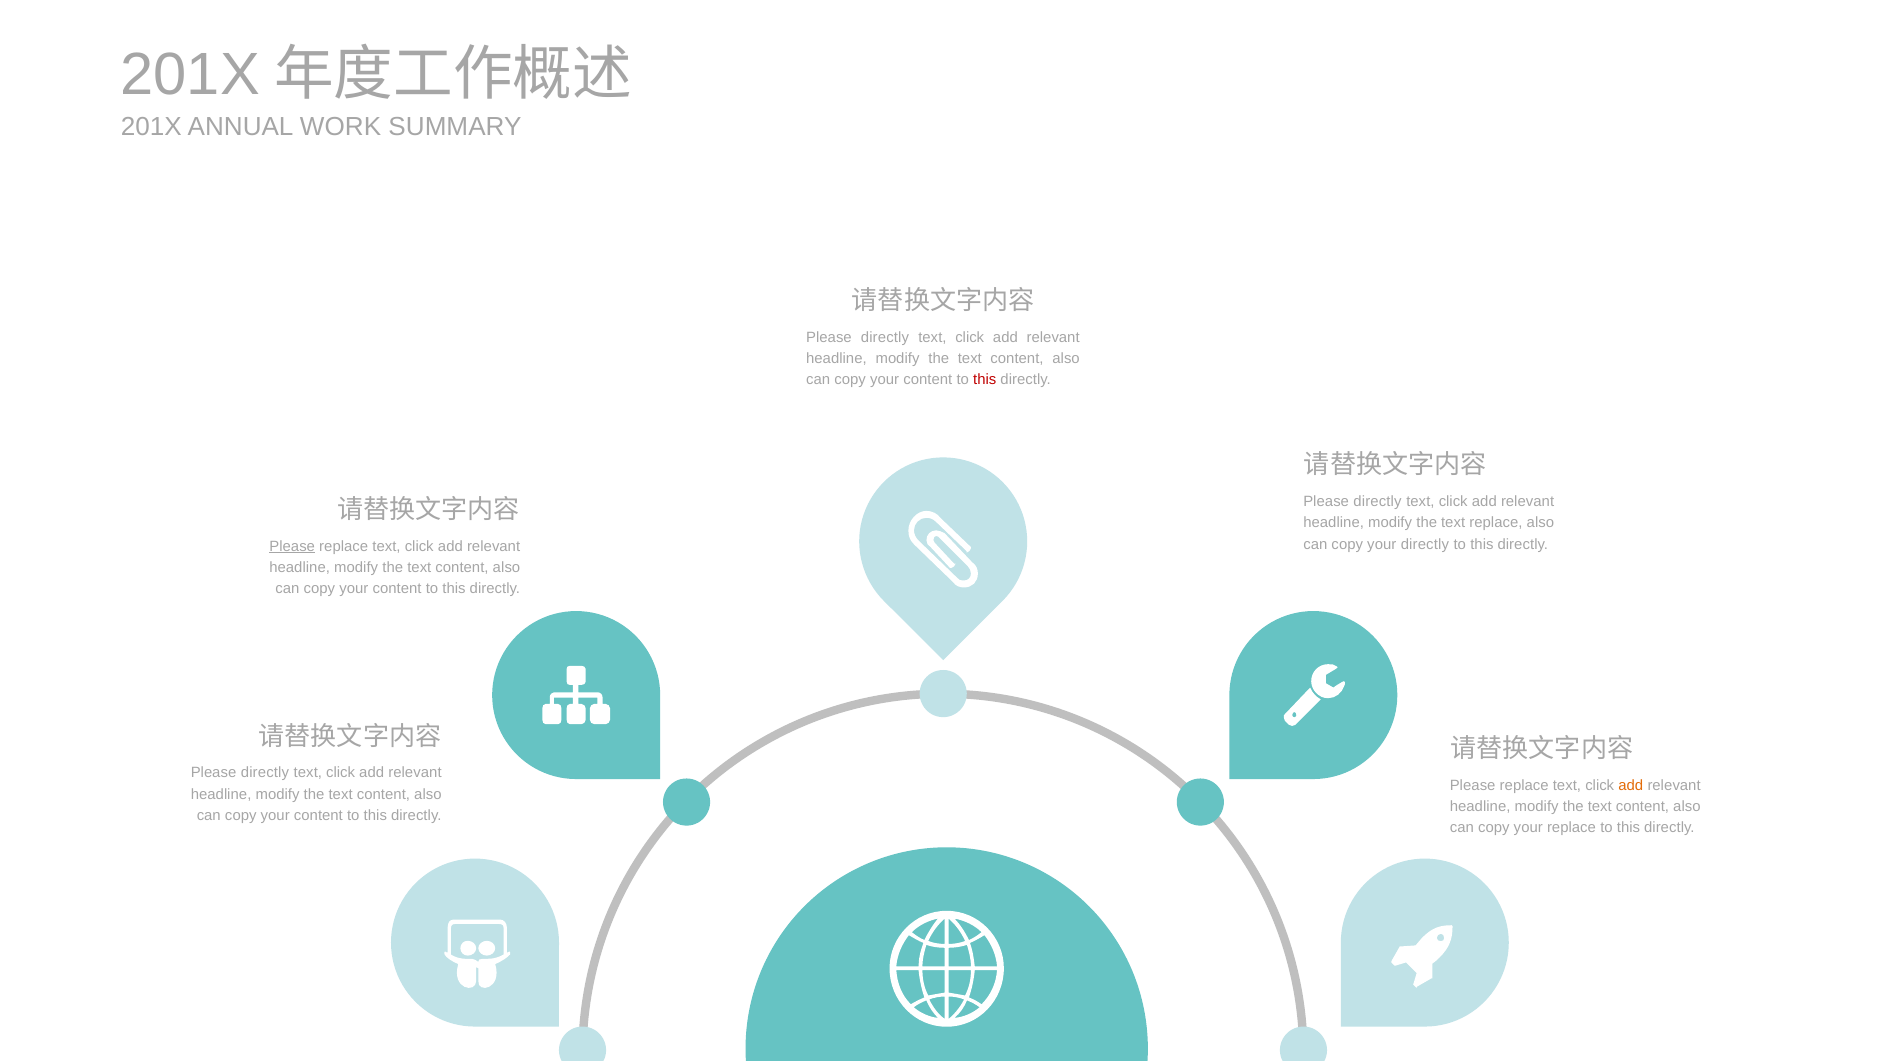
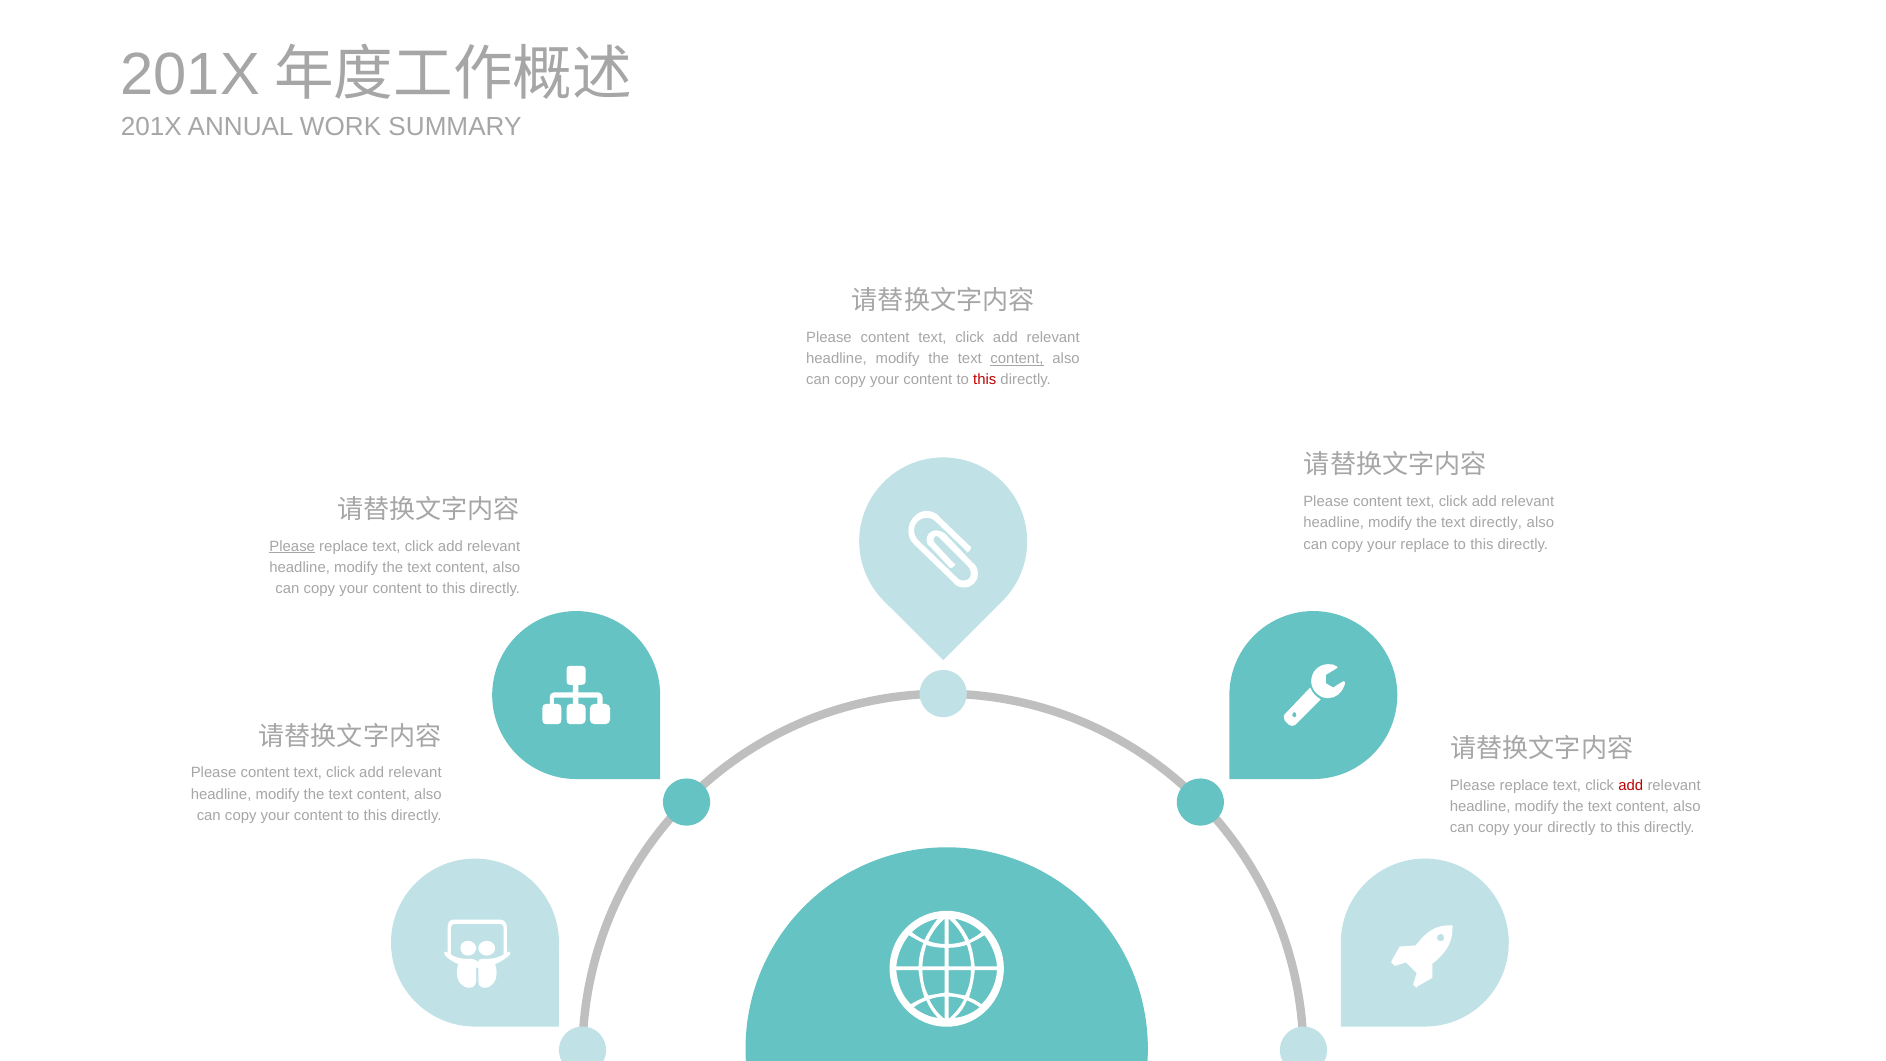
directly at (885, 337): directly -> content
content at (1017, 359) underline: none -> present
directly at (1378, 501): directly -> content
text replace: replace -> directly
your directly: directly -> replace
directly at (265, 773): directly -> content
add at (1631, 785) colour: orange -> red
your replace: replace -> directly
